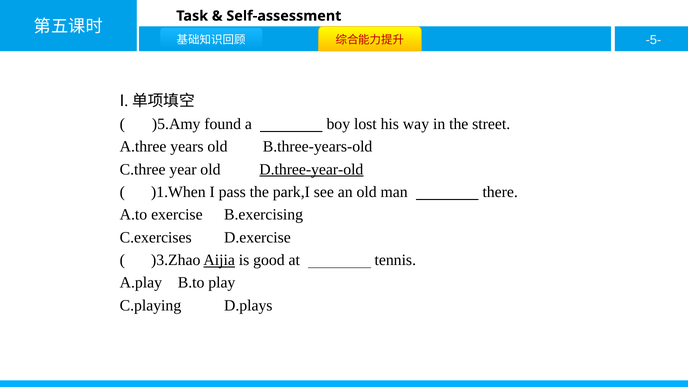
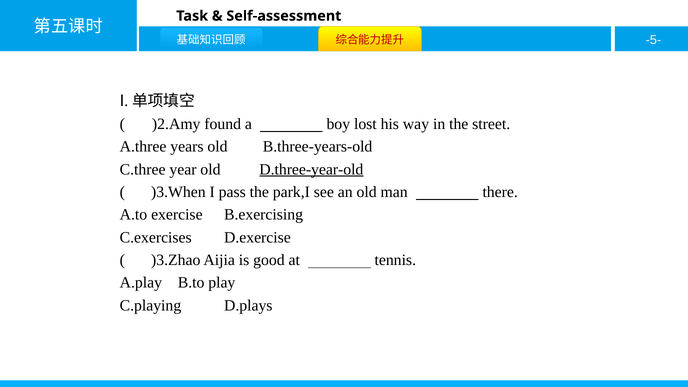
)5.Amy: )5.Amy -> )2.Amy
)1.When: )1.When -> )3.When
Aijia underline: present -> none
